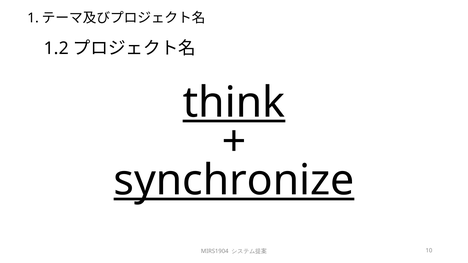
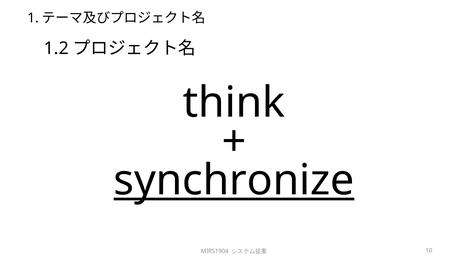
think underline: present -> none
